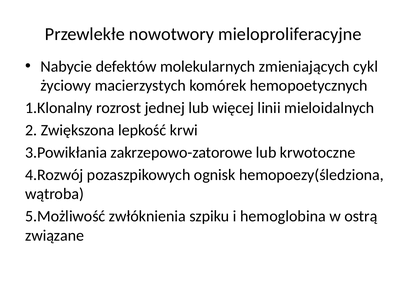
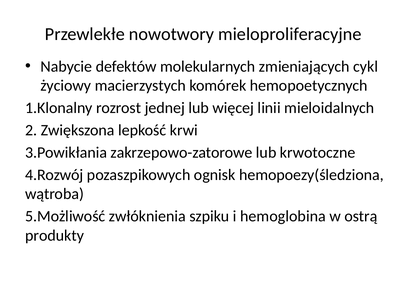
związane: związane -> produkty
